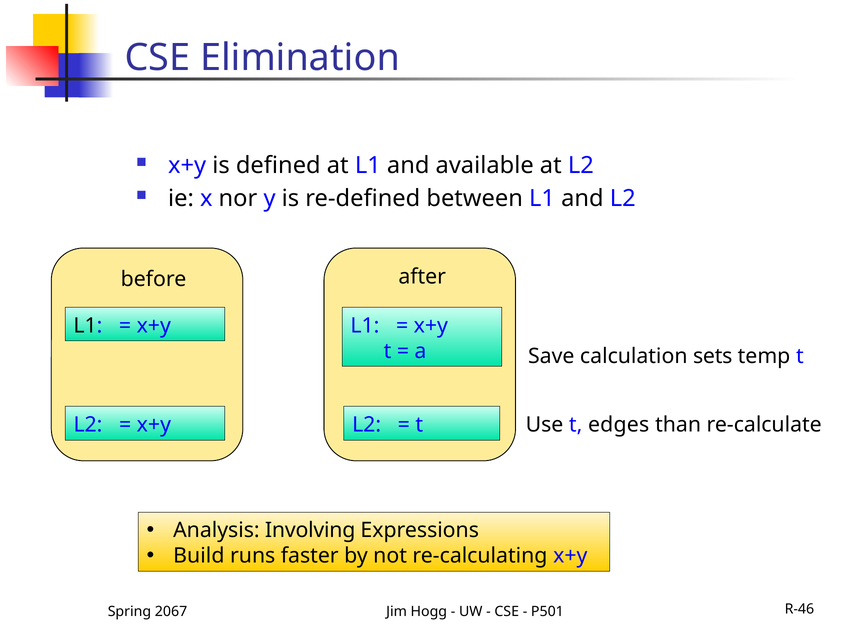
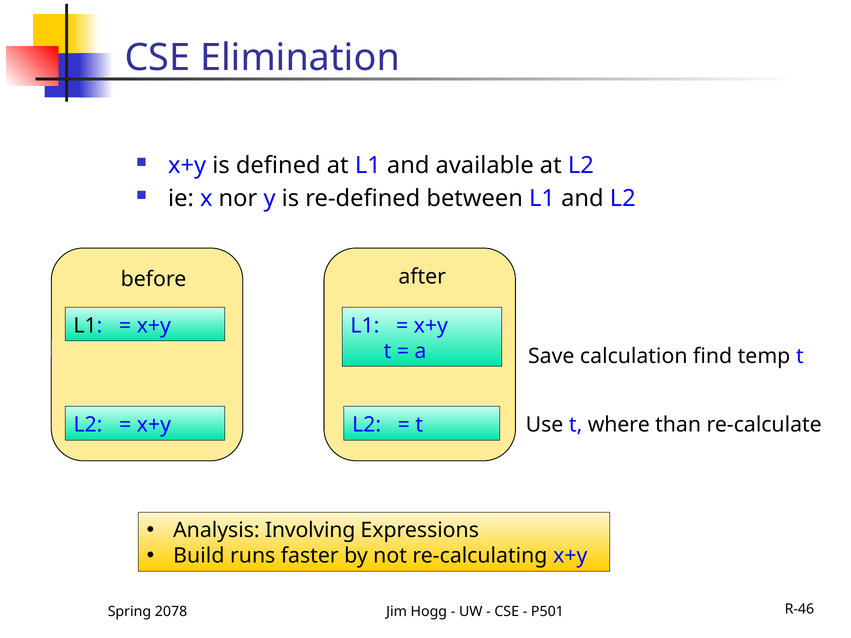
sets: sets -> find
edges: edges -> where
2067: 2067 -> 2078
